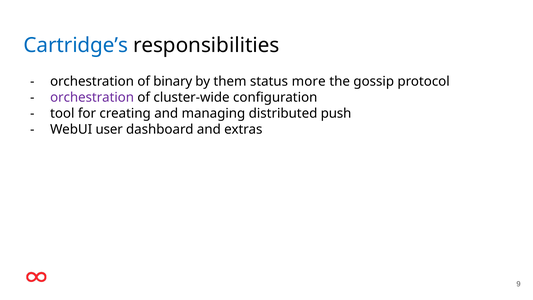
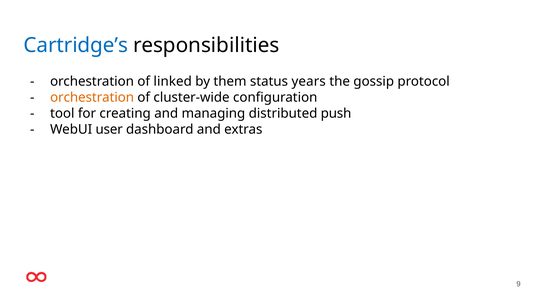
binary: binary -> linked
more: more -> years
orchestration at (92, 97) colour: purple -> orange
